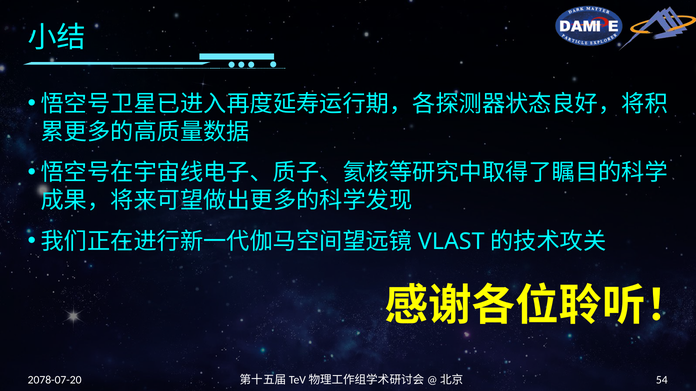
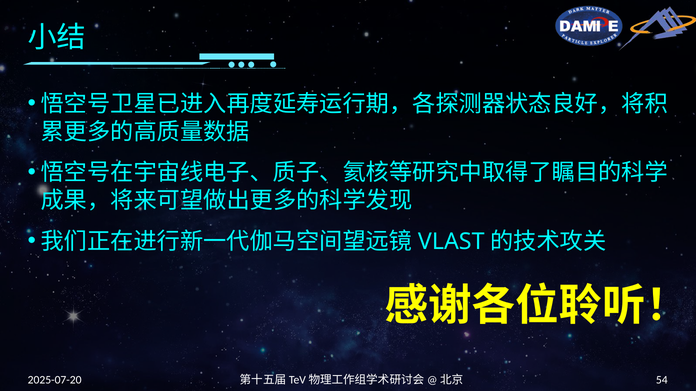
2078-07-20: 2078-07-20 -> 2025-07-20
